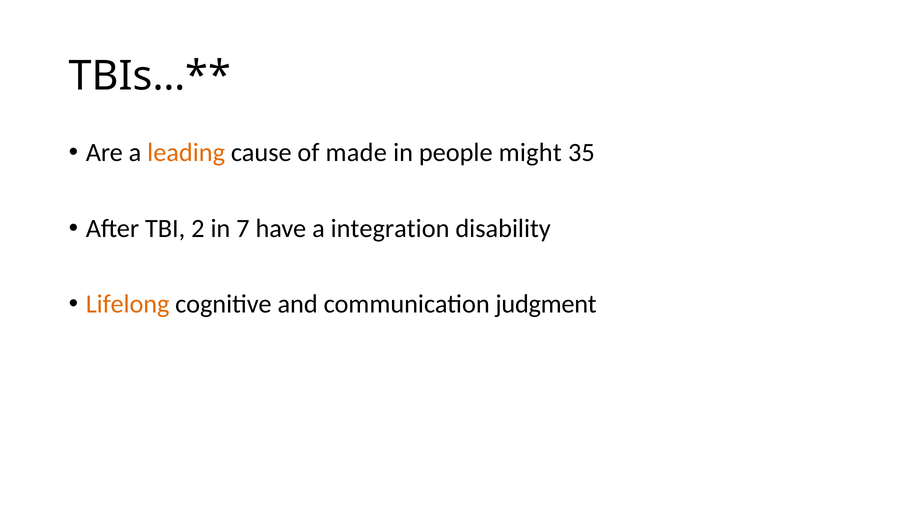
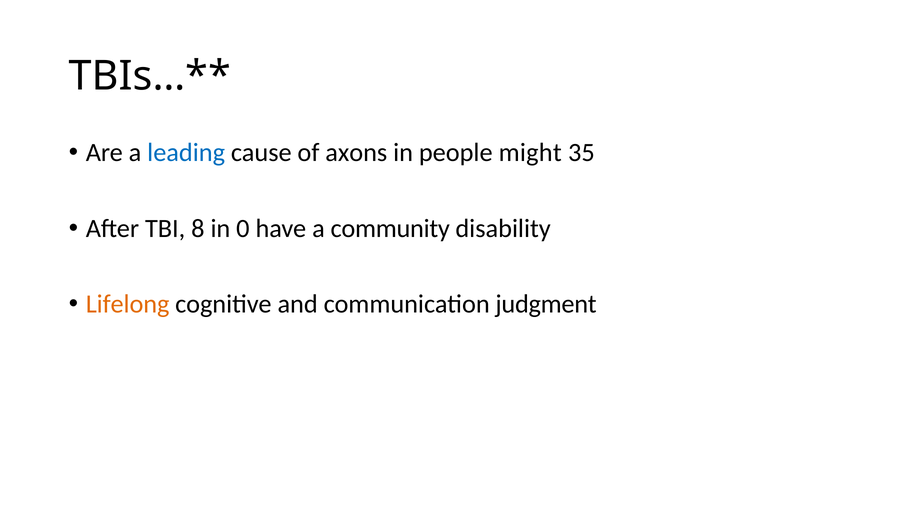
leading colour: orange -> blue
made: made -> axons
2: 2 -> 8
7: 7 -> 0
integration: integration -> community
